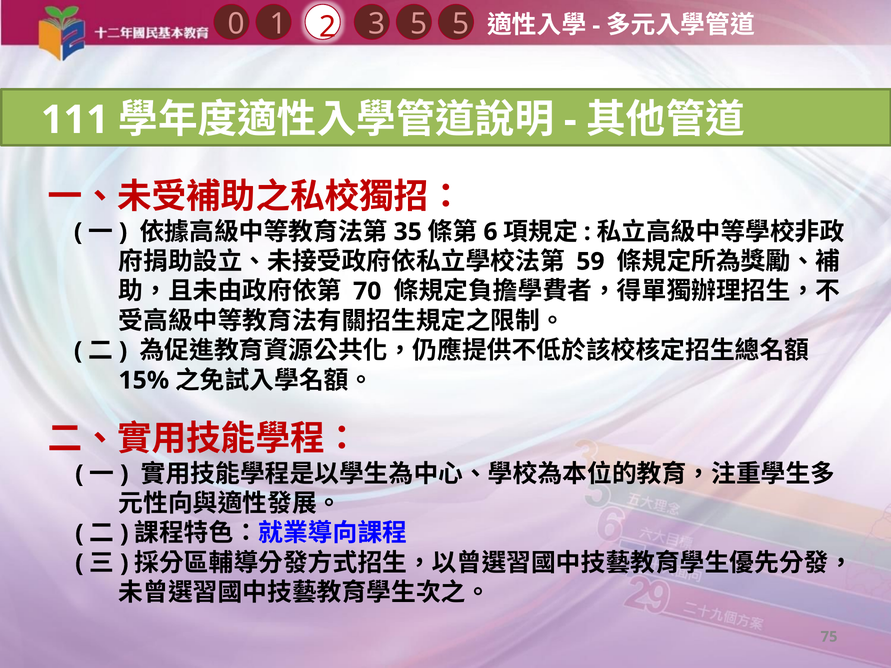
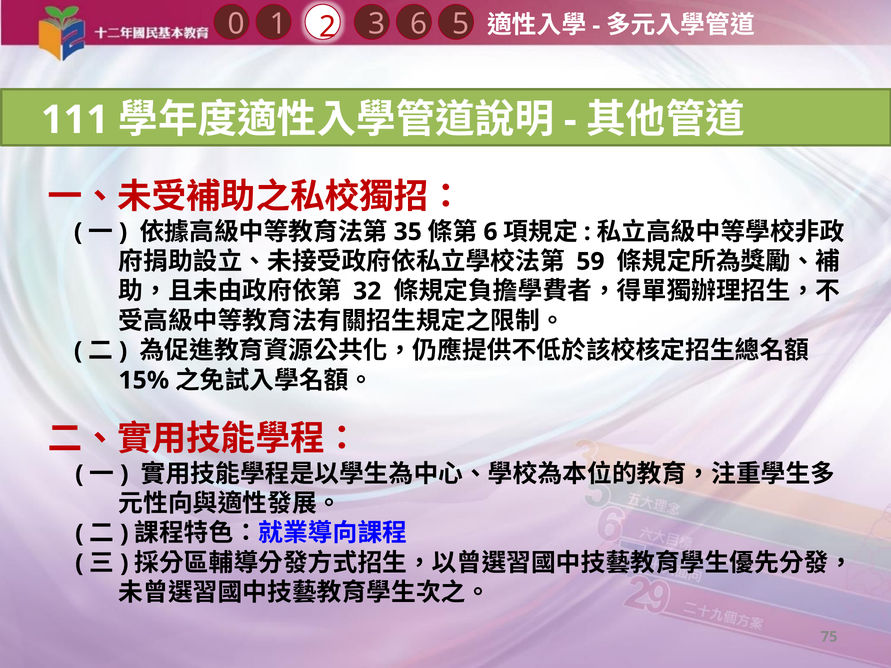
1 5: 5 -> 6
70: 70 -> 32
